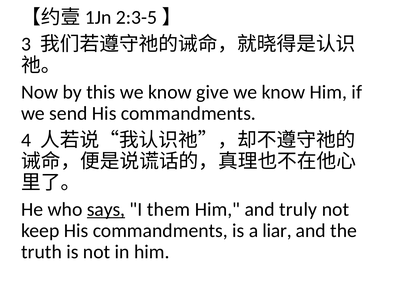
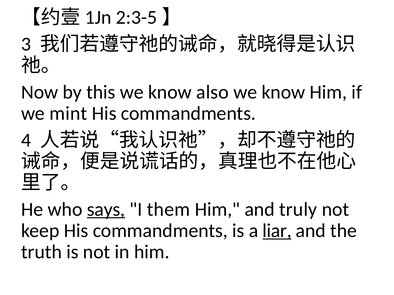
give: give -> also
send: send -> mint
liar underline: none -> present
